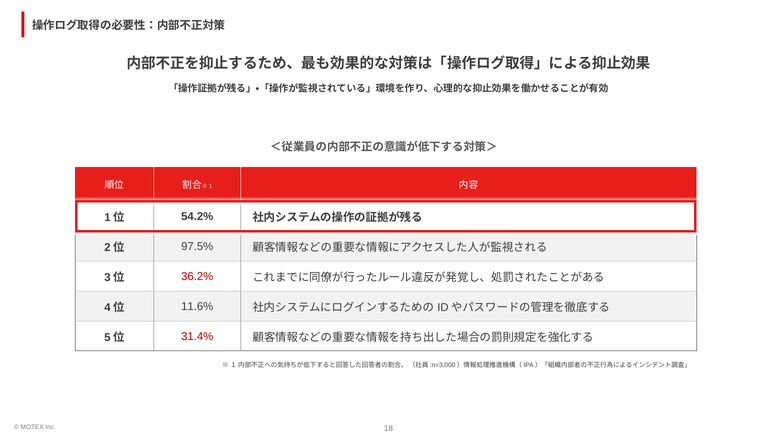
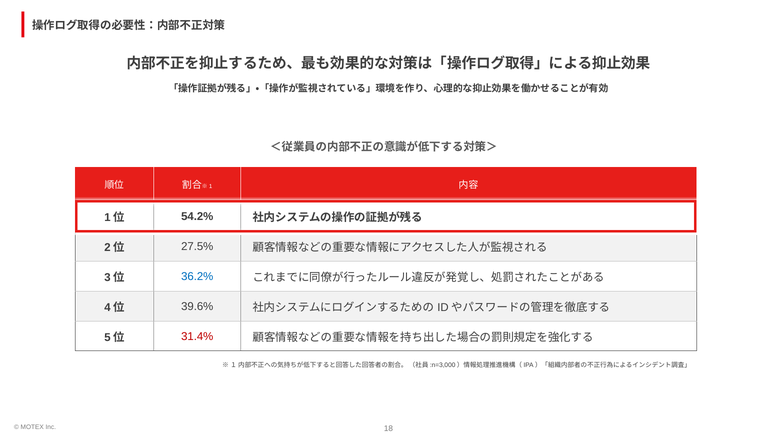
97.5%: 97.5% -> 27.5%
36.2% colour: red -> blue
11.6%: 11.6% -> 39.6%
